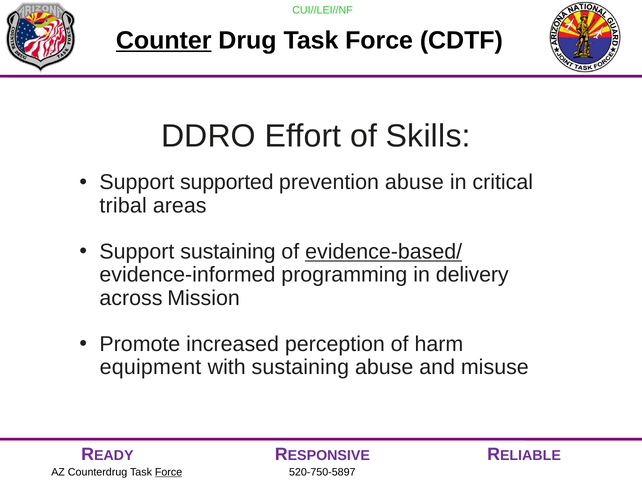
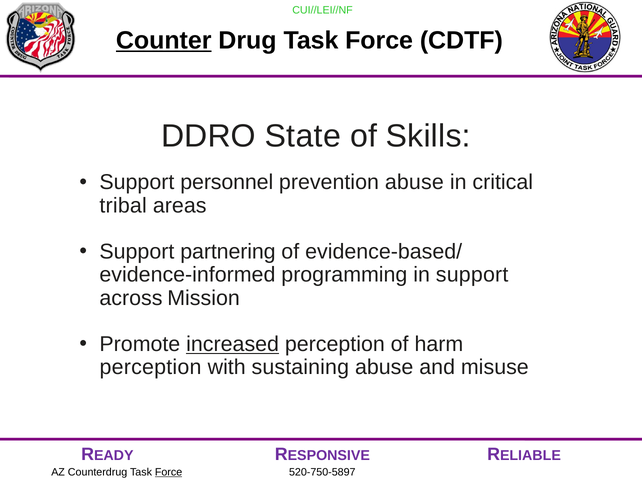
Effort: Effort -> State
supported: supported -> personnel
Support sustaining: sustaining -> partnering
evidence-based/ underline: present -> none
in delivery: delivery -> support
increased underline: none -> present
equipment at (150, 367): equipment -> perception
